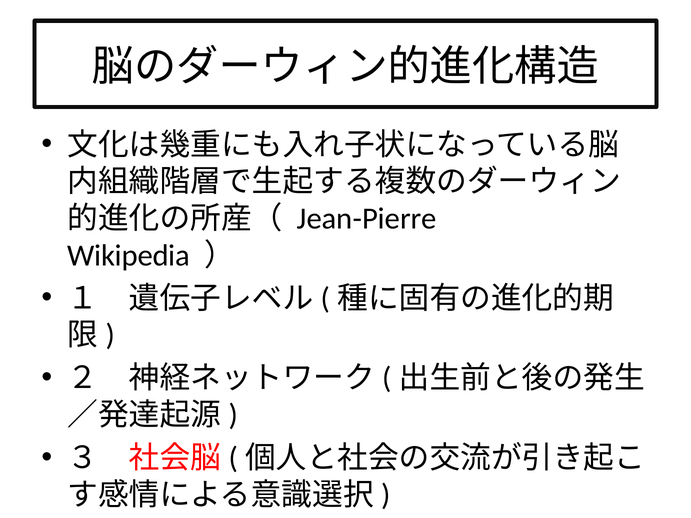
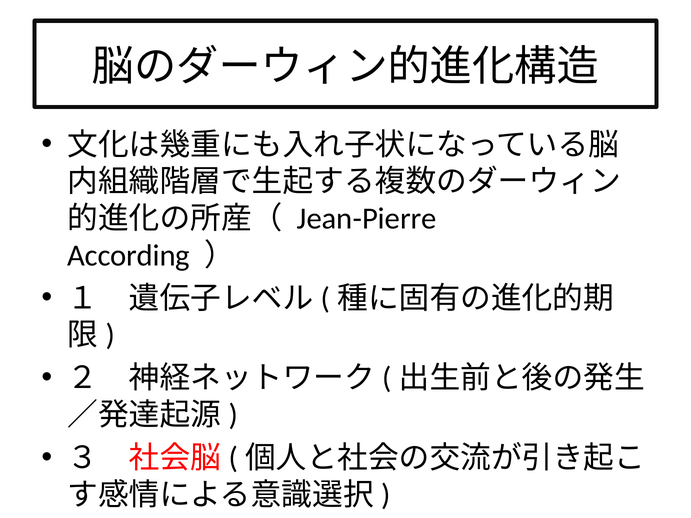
Wikipedia: Wikipedia -> According
